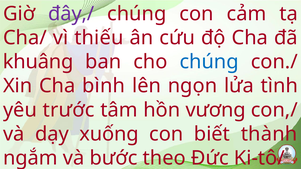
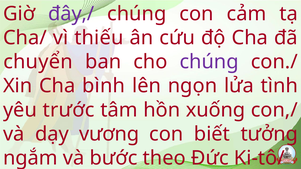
khuâng: khuâng -> chuyển
chúng at (209, 62) colour: blue -> purple
vương: vương -> xuống
xuống: xuống -> vương
thành: thành -> tưởng
